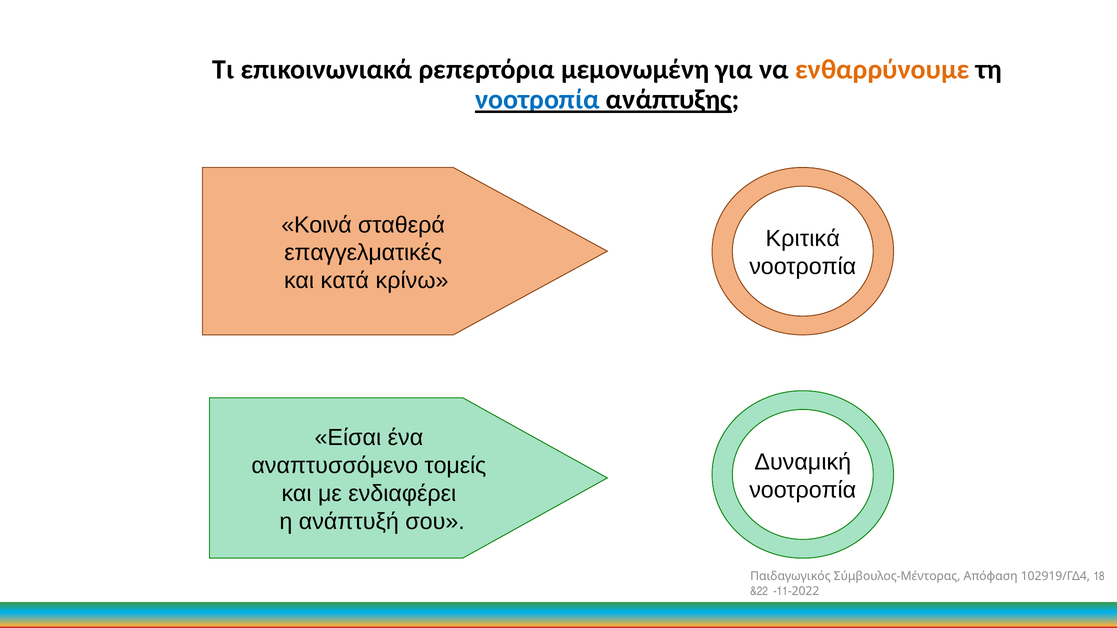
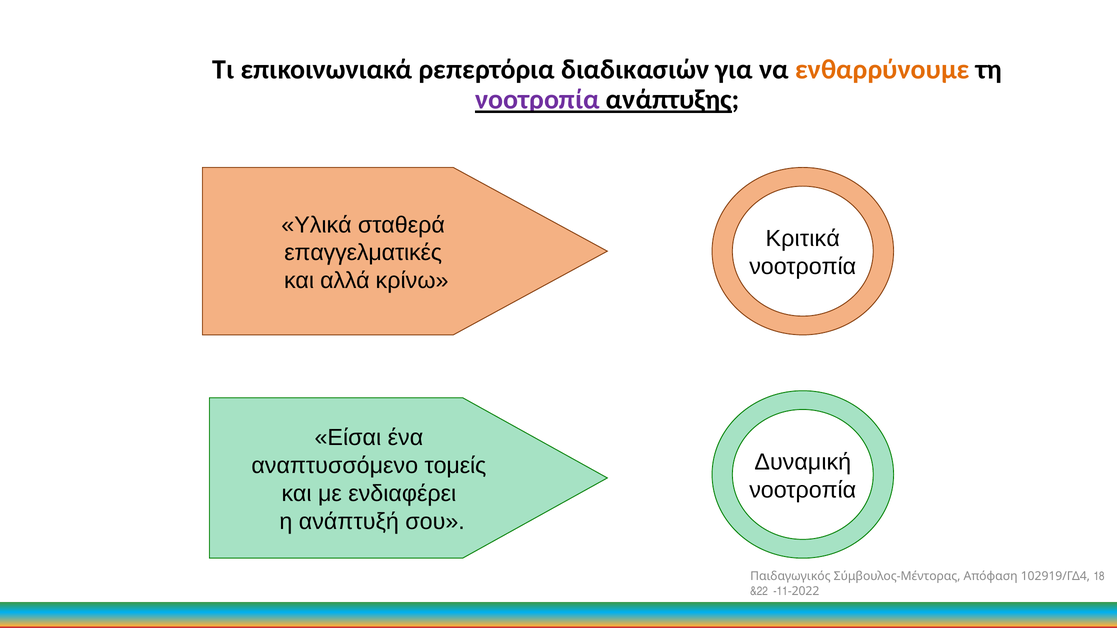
μεμονωμένη: μεμονωμένη -> διαδικασιών
νοοτροπία at (537, 100) colour: blue -> purple
Κοινά: Κοινά -> Υλικά
κατά: κατά -> αλλά
